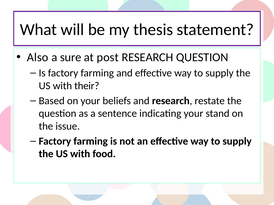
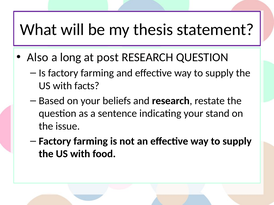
sure: sure -> long
their: their -> facts
